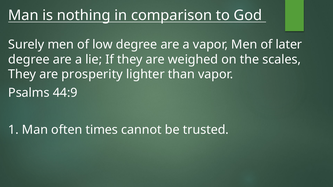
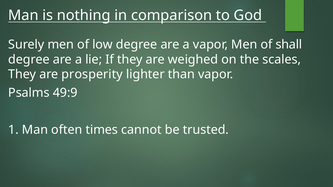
later: later -> shall
44:9: 44:9 -> 49:9
